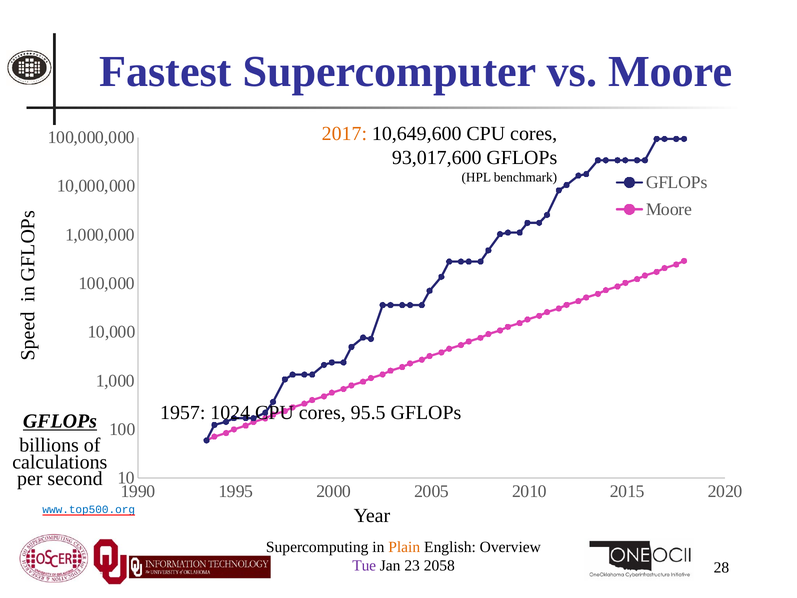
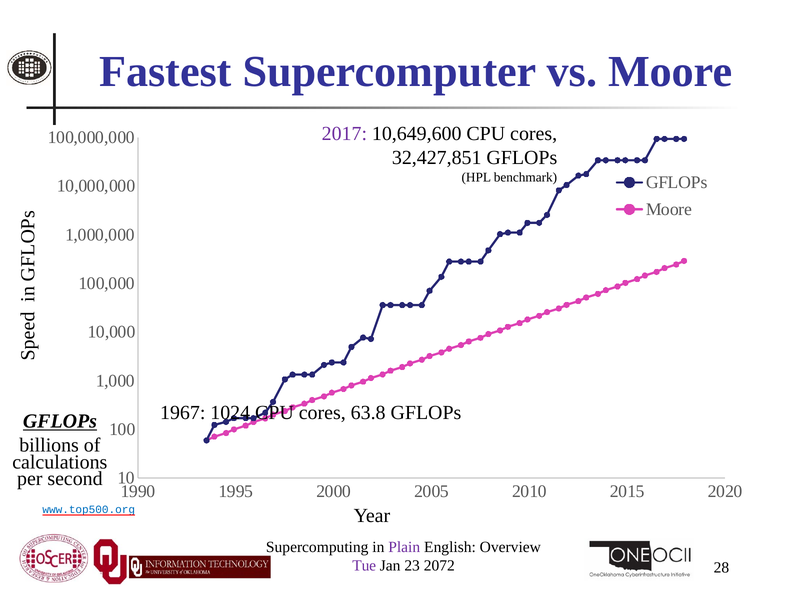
2017 colour: orange -> purple
93,017,600: 93,017,600 -> 32,427,851
1957: 1957 -> 1967
95.5: 95.5 -> 63.8
Plain colour: orange -> purple
2058: 2058 -> 2072
